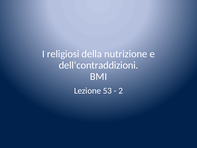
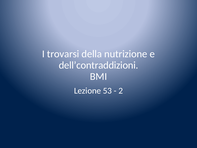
religiosi: religiosi -> trovarsi
